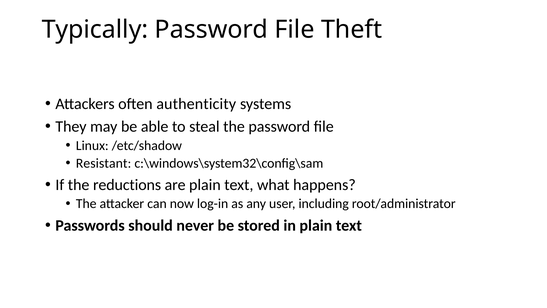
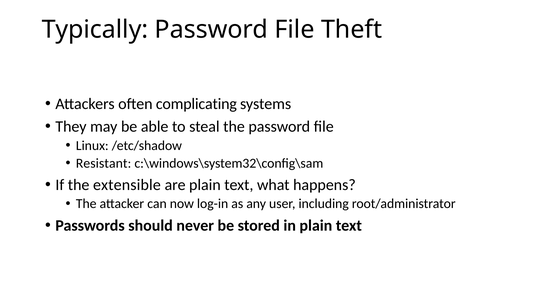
authenticity: authenticity -> complicating
reductions: reductions -> extensible
